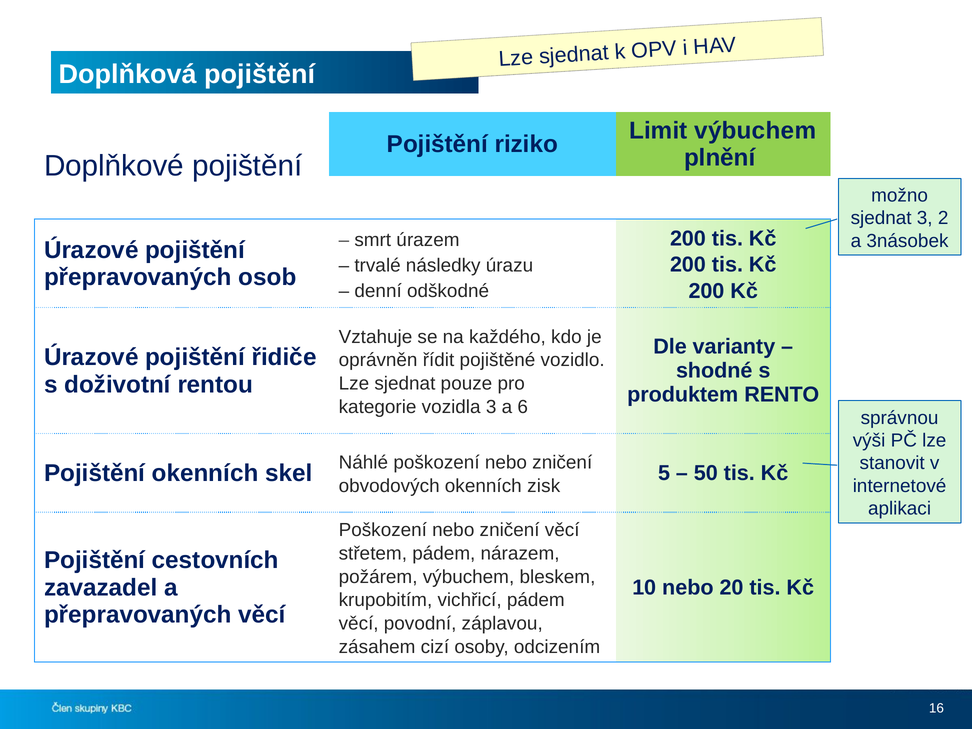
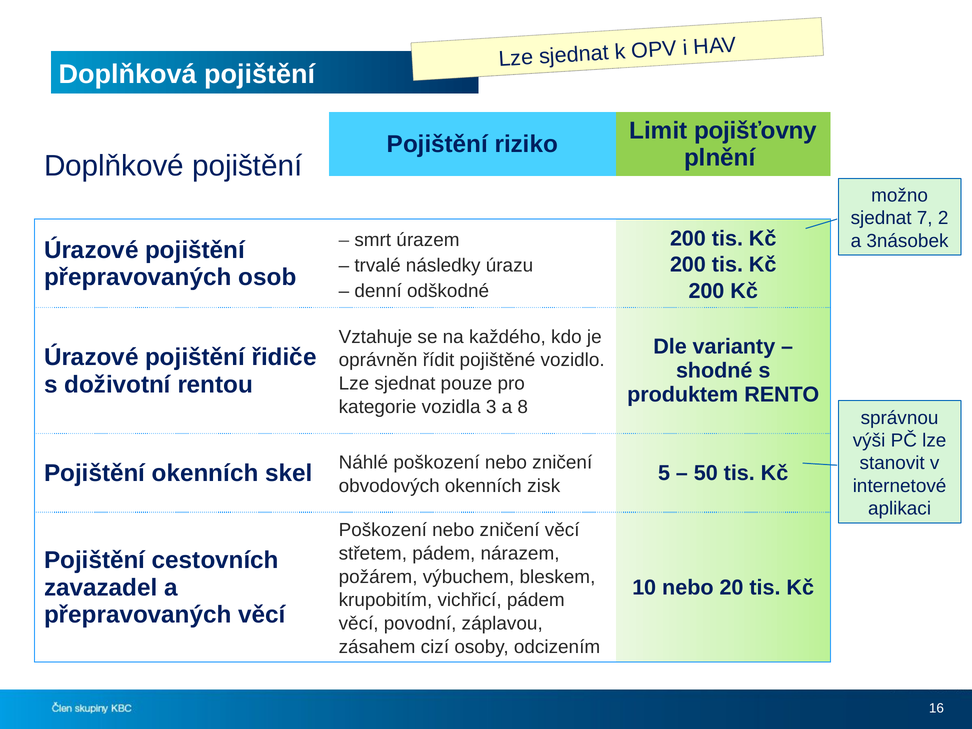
Limit výbuchem: výbuchem -> pojišťovny
sjednat 3: 3 -> 7
6: 6 -> 8
